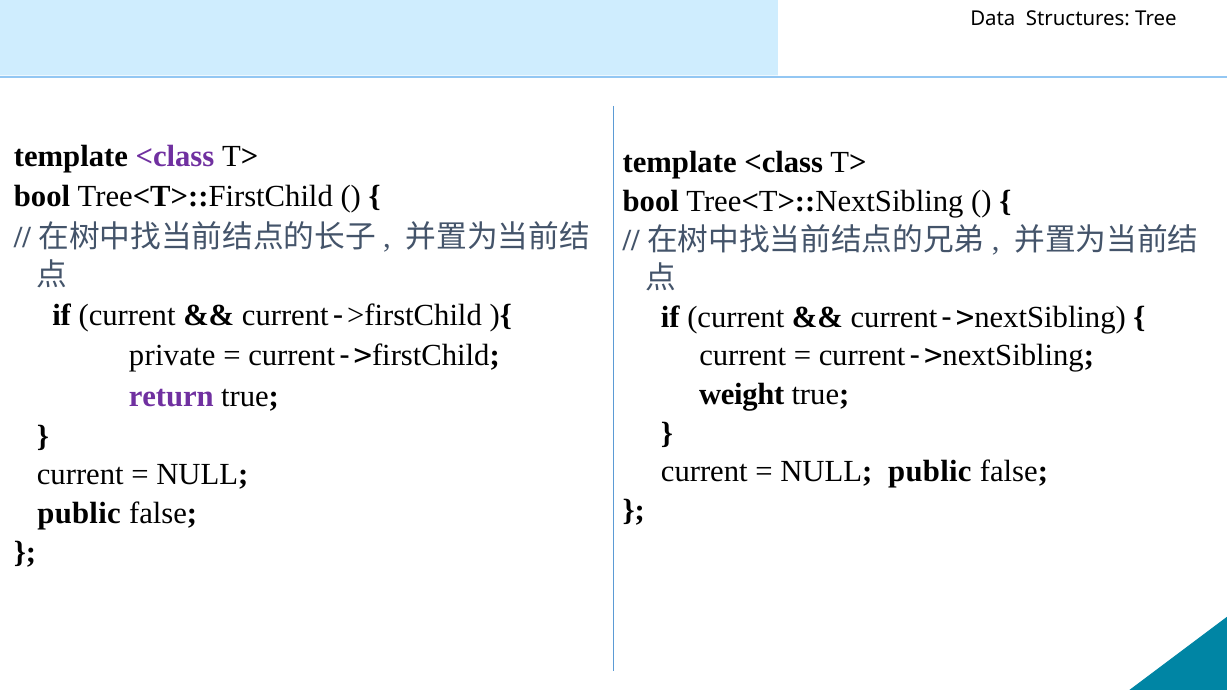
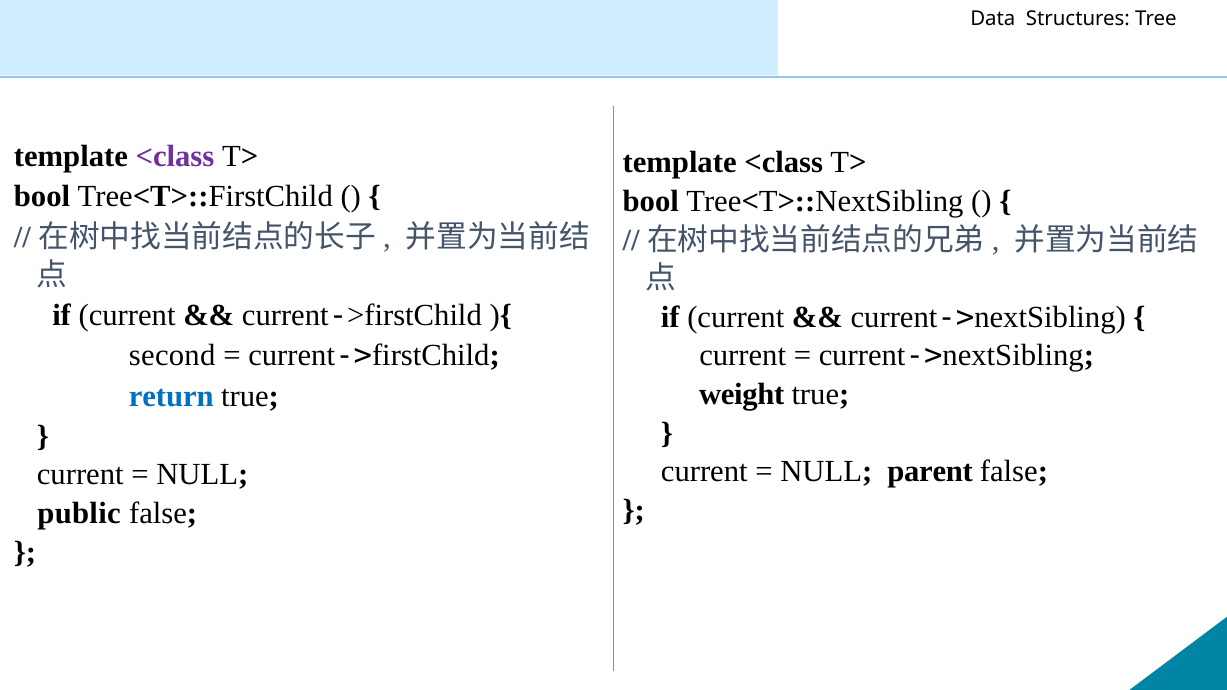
private: private -> second
return colour: purple -> blue
public at (930, 472): public -> parent
